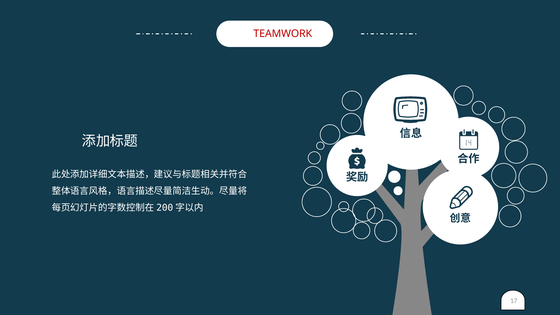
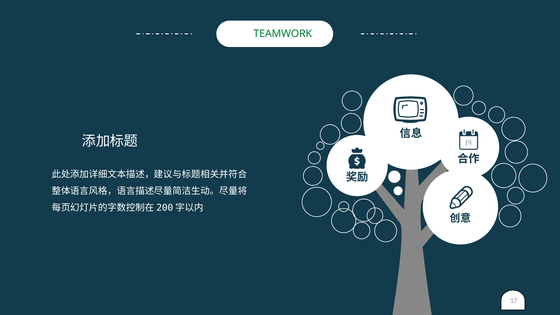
TEAMWORK colour: red -> green
